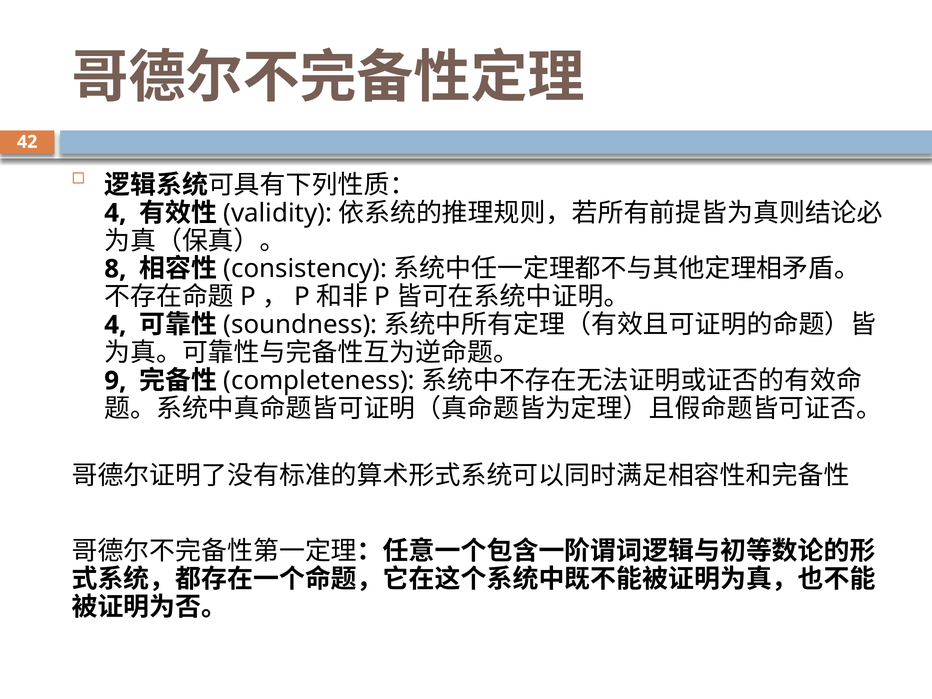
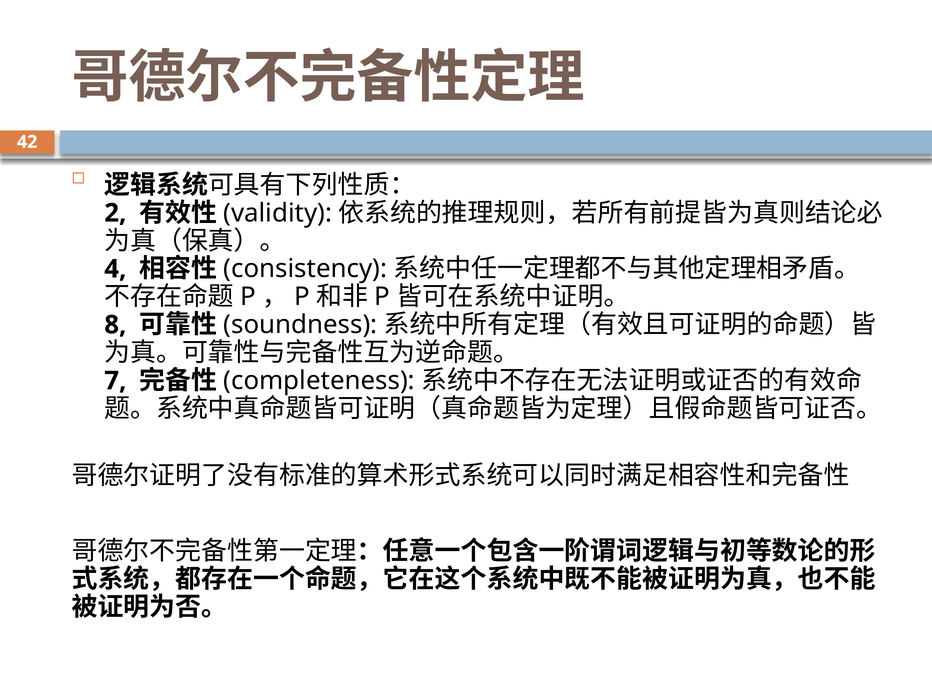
4 at (115, 213): 4 -> 2
8: 8 -> 4
4 at (115, 325): 4 -> 8
9: 9 -> 7
